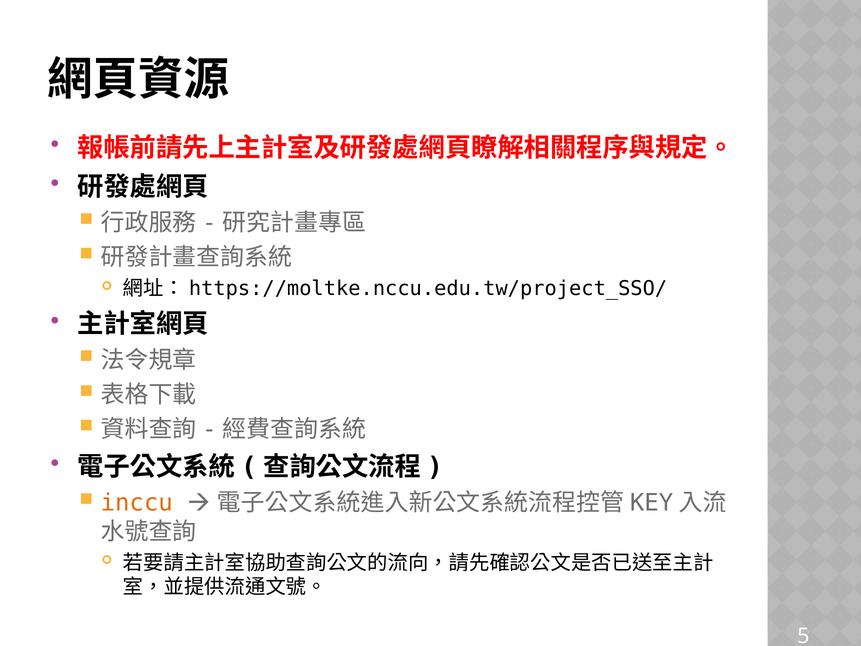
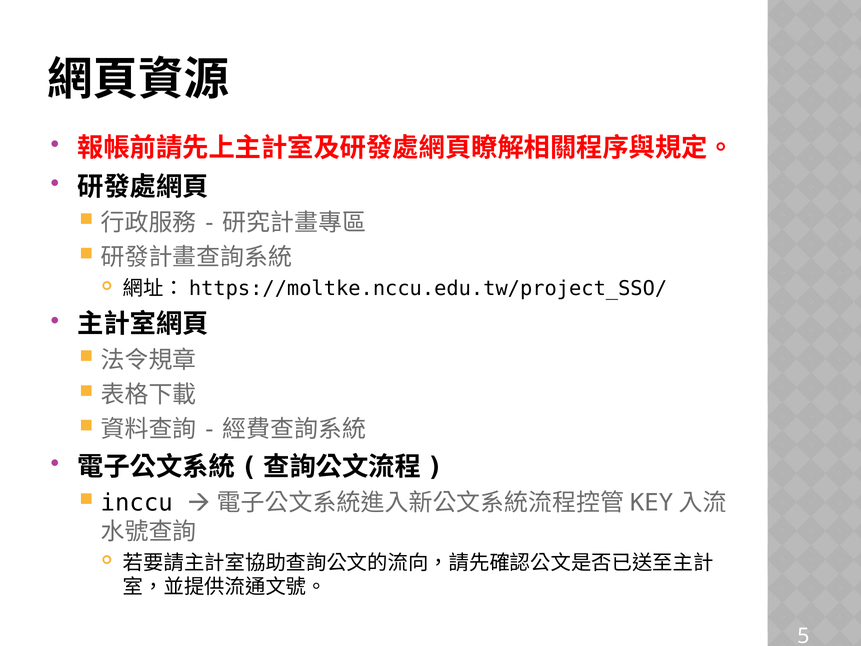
inccu colour: orange -> black
